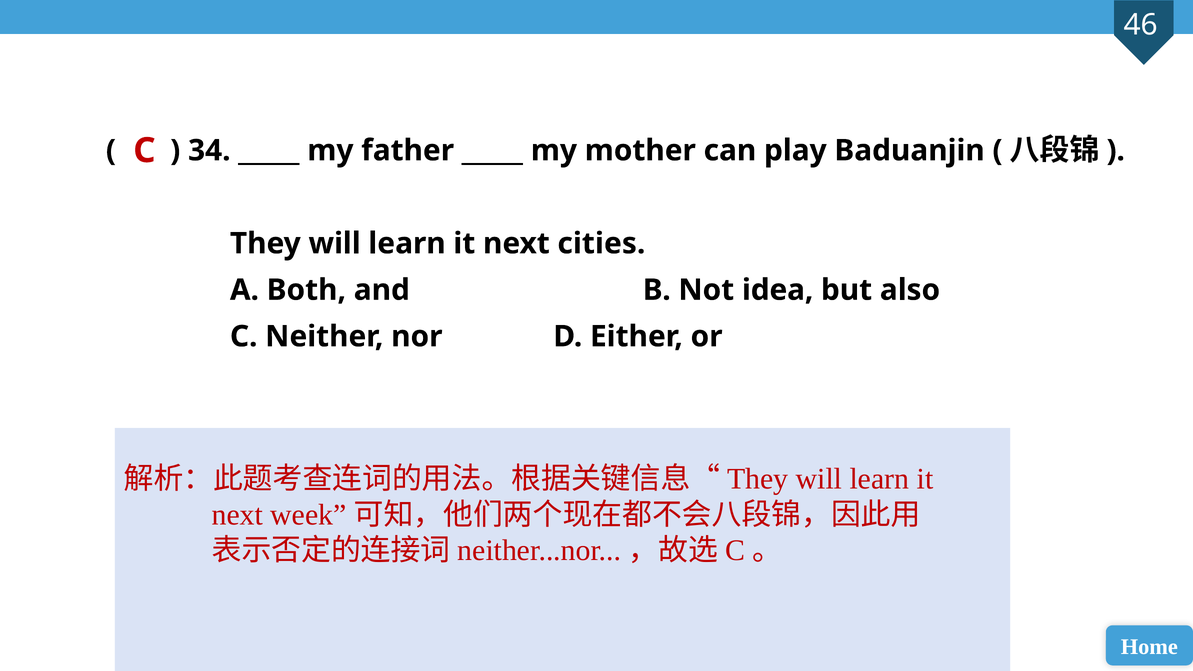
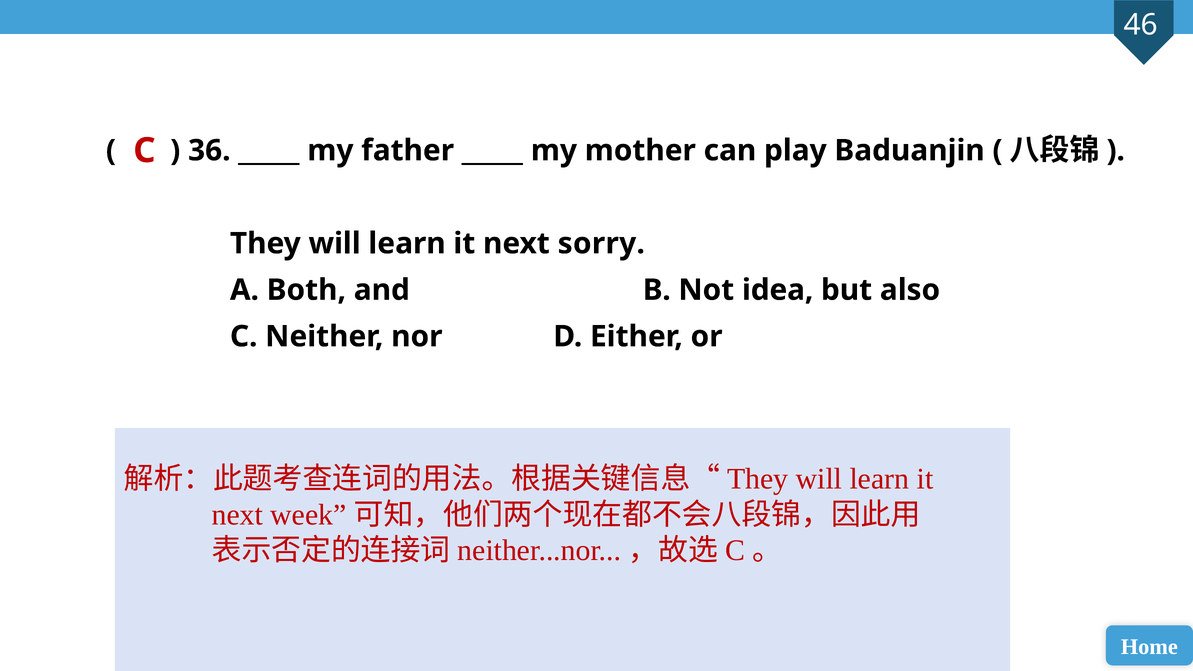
34: 34 -> 36
cities: cities -> sorry
